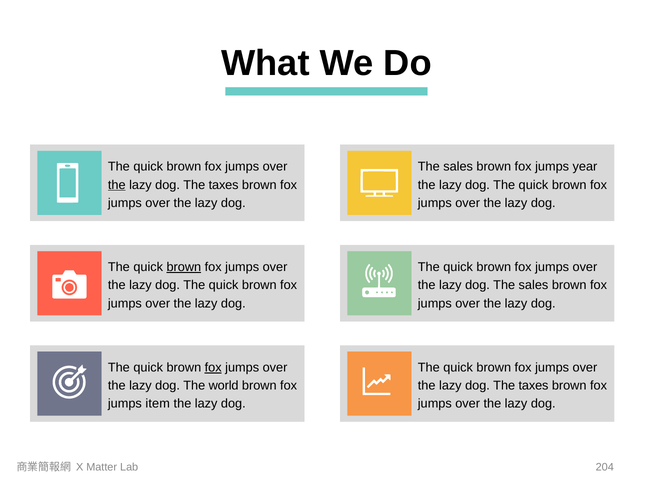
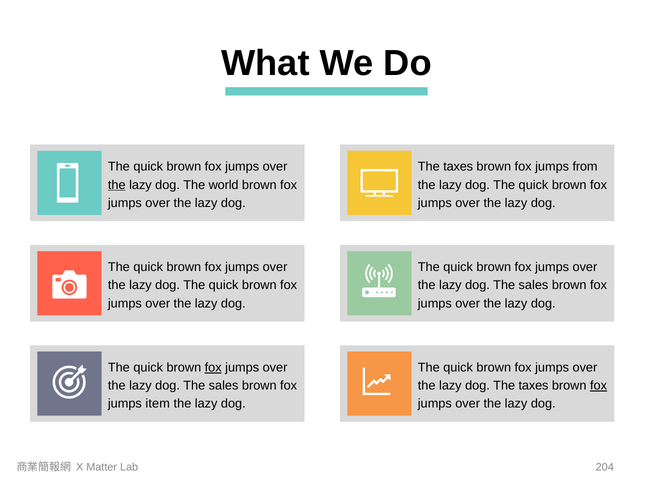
sales at (458, 167): sales -> taxes
year: year -> from
taxes at (224, 185): taxes -> world
brown at (184, 267) underline: present -> none
world at (224, 386): world -> sales
fox at (599, 386) underline: none -> present
